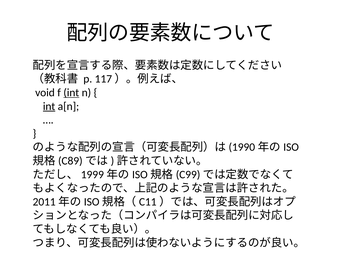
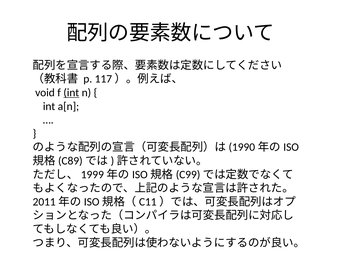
int at (49, 106) underline: present -> none
